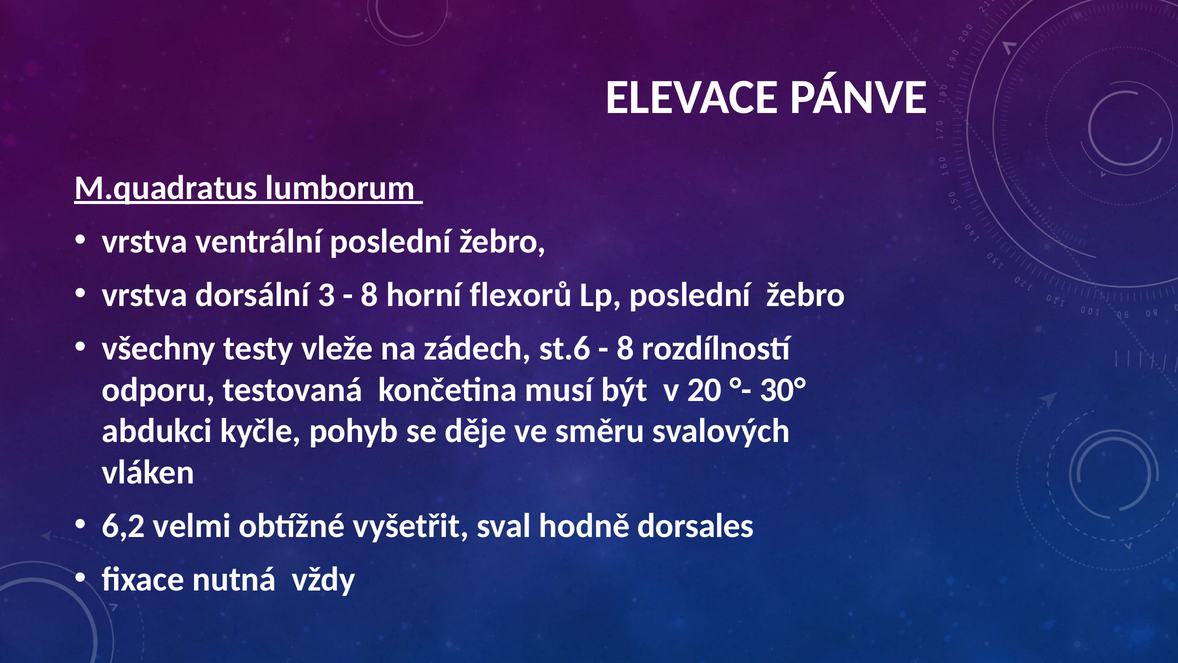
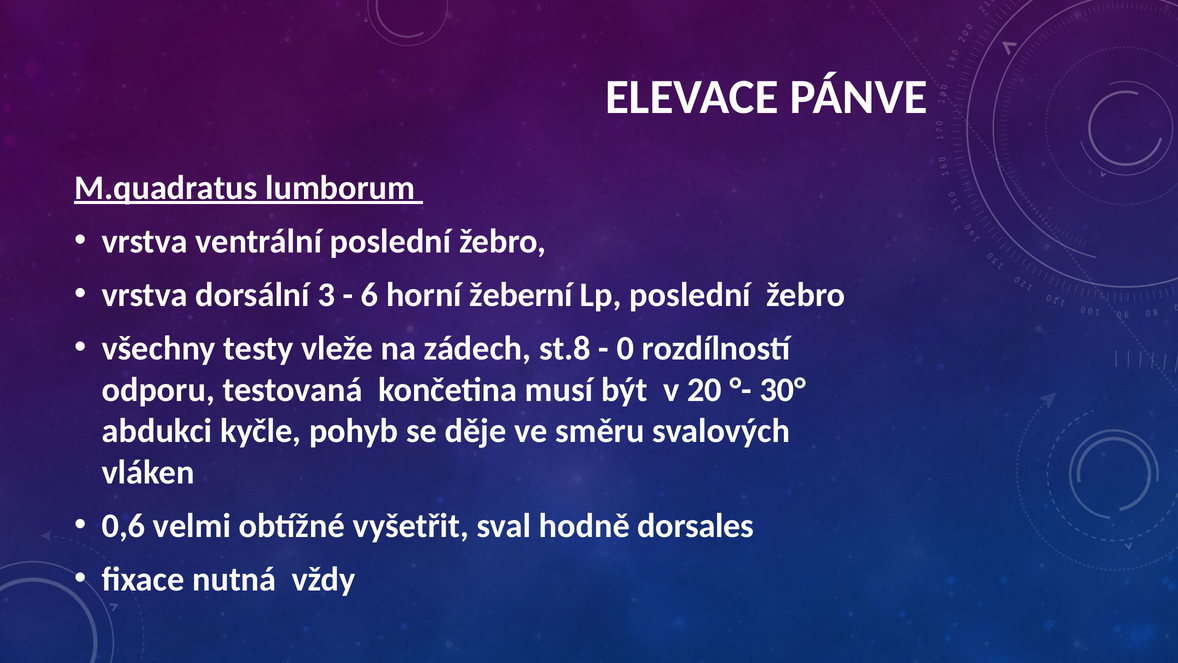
8 at (370, 295): 8 -> 6
flexorů: flexorů -> žeberní
st.6: st.6 -> st.8
8 at (625, 348): 8 -> 0
6,2: 6,2 -> 0,6
